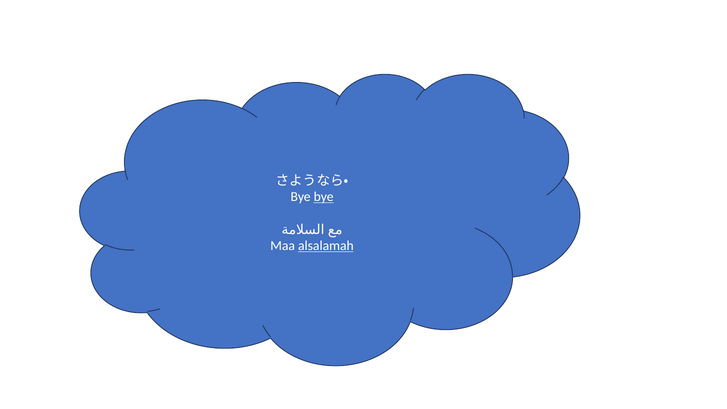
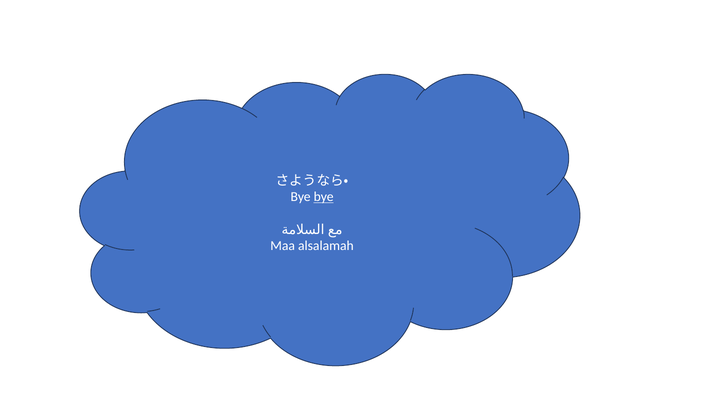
alsalamah underline: present -> none
